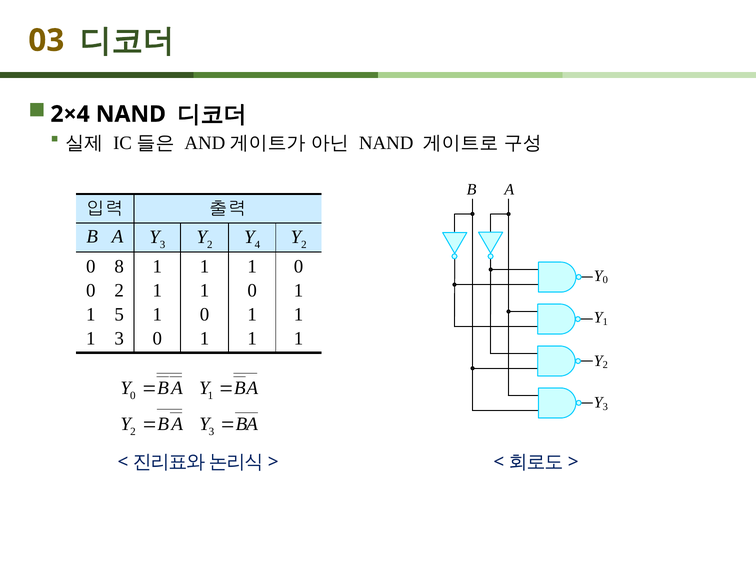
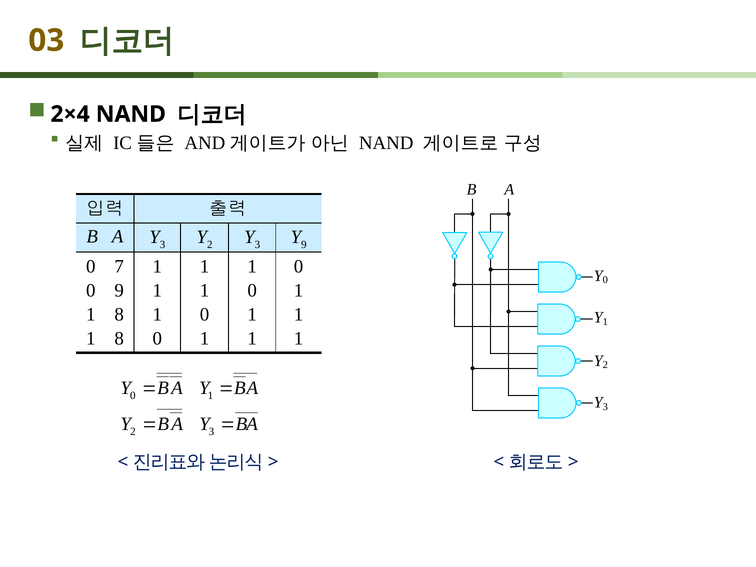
4 at (257, 244): 4 -> 3
2 at (304, 244): 2 -> 9
8: 8 -> 7
0 2: 2 -> 9
5 at (119, 315): 5 -> 8
3 at (119, 339): 3 -> 8
